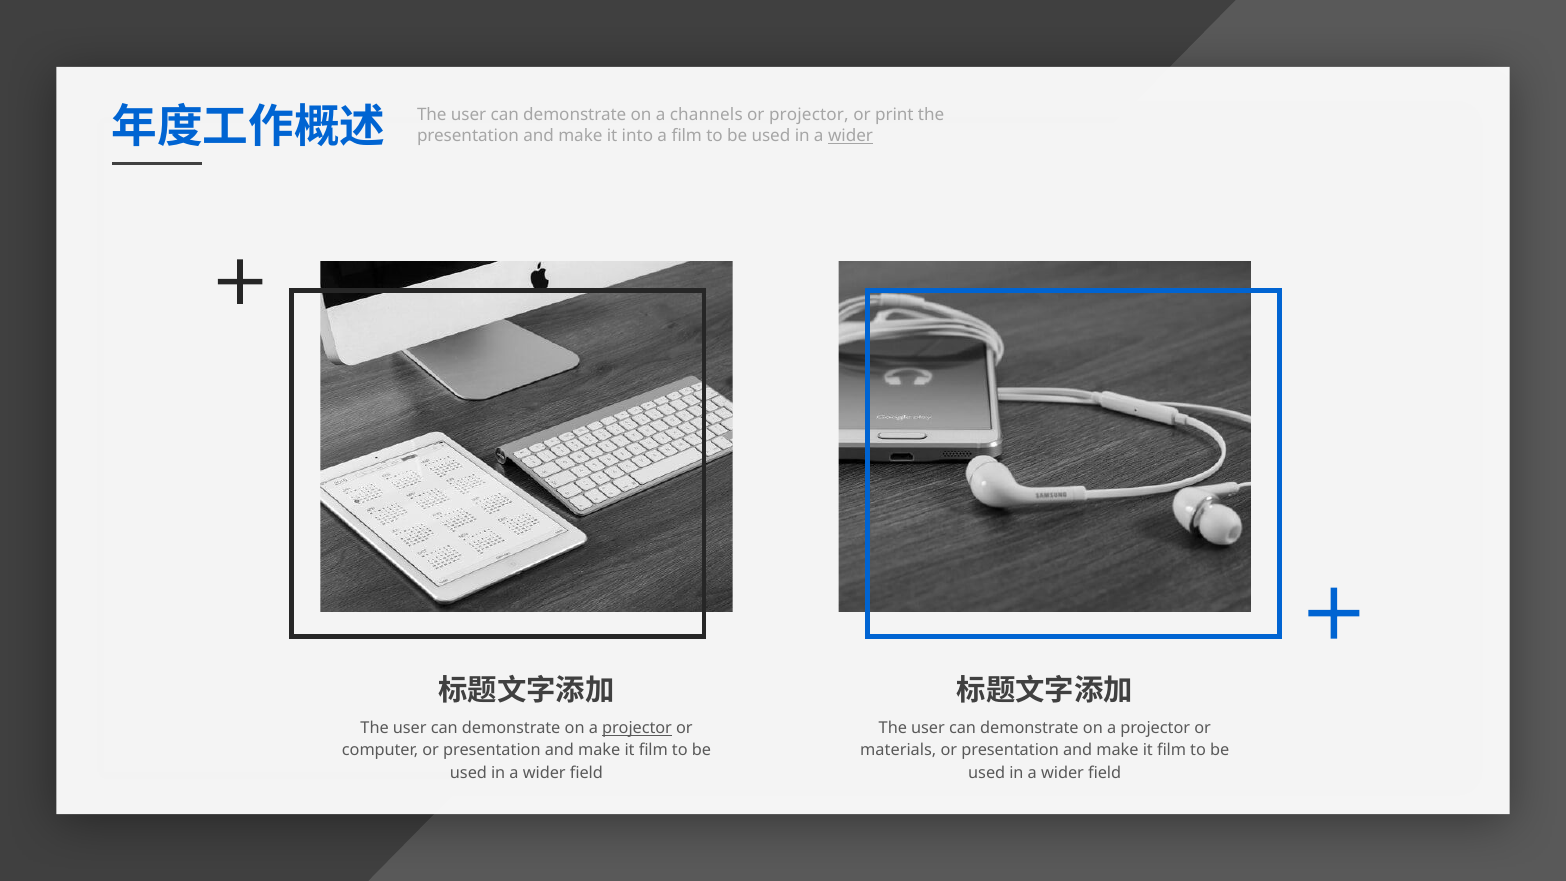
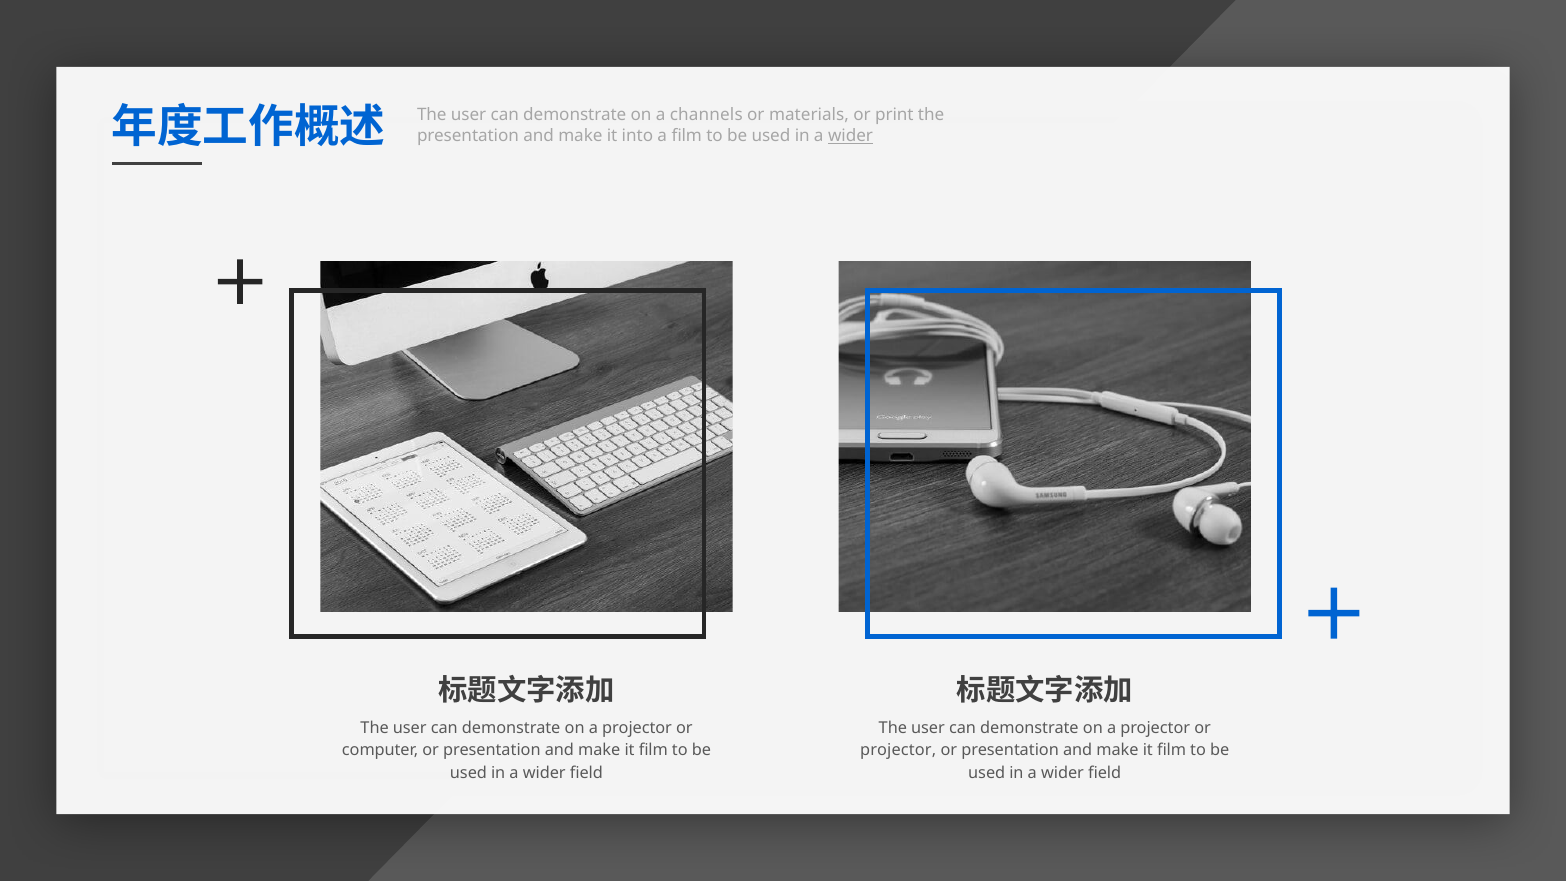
or projector: projector -> materials
projector at (637, 728) underline: present -> none
materials at (898, 750): materials -> projector
